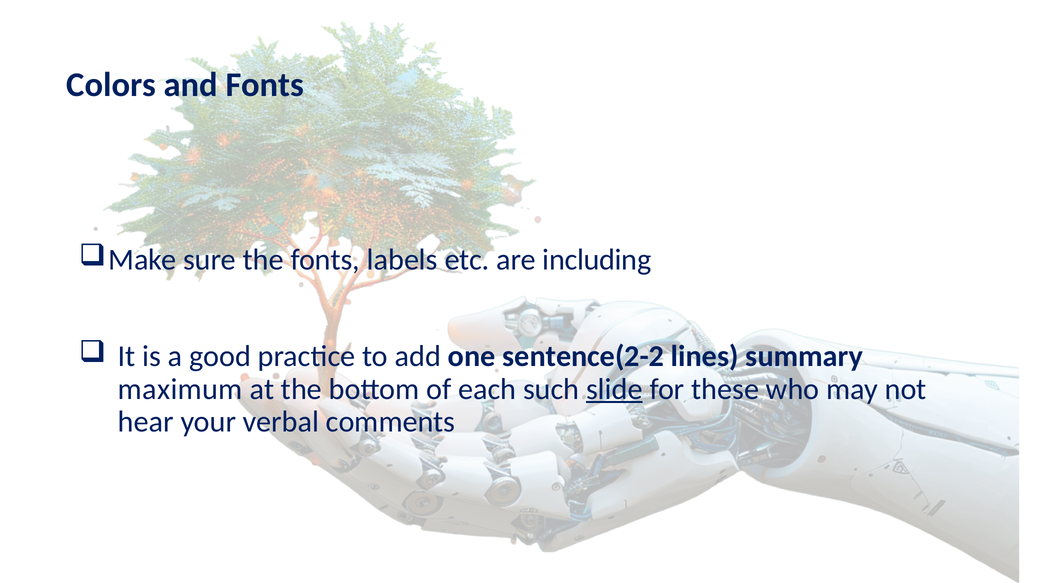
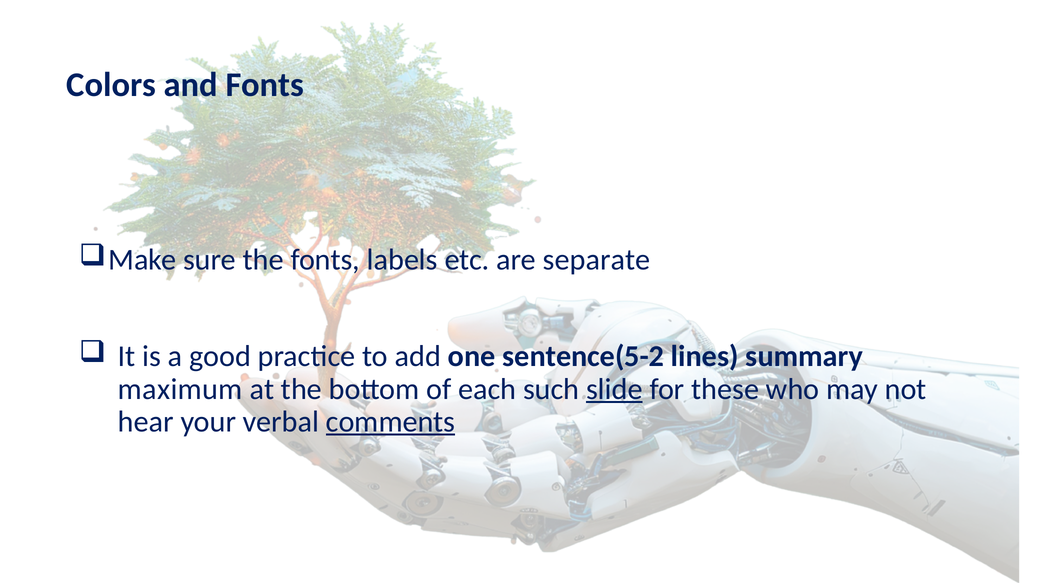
including: including -> separate
sentence(2-2: sentence(2-2 -> sentence(5-2
comments underline: none -> present
